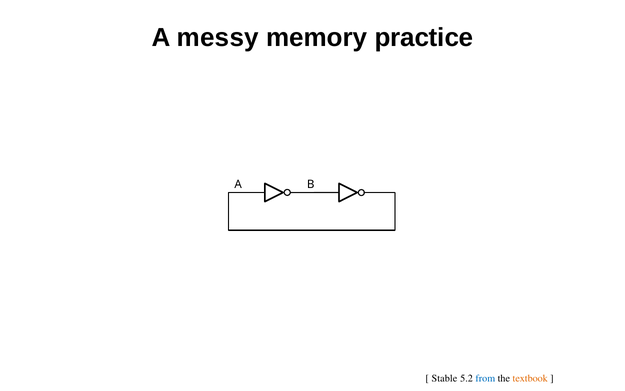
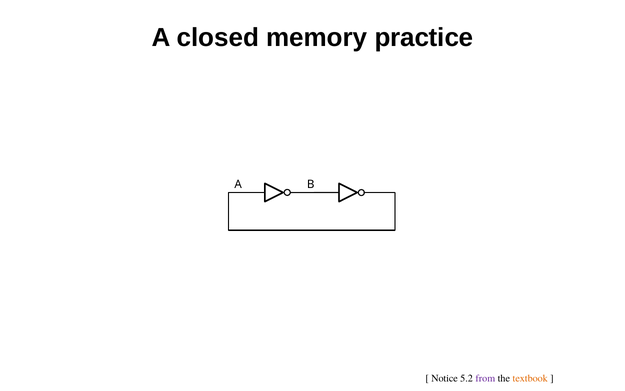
messy: messy -> closed
Stable: Stable -> Notice
from colour: blue -> purple
